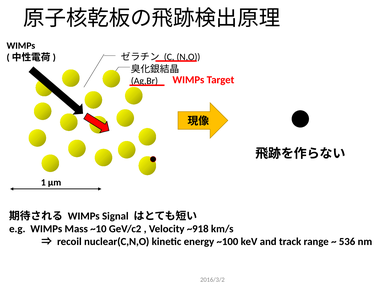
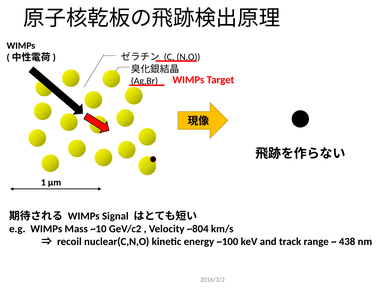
~918: ~918 -> ~804
536: 536 -> 438
